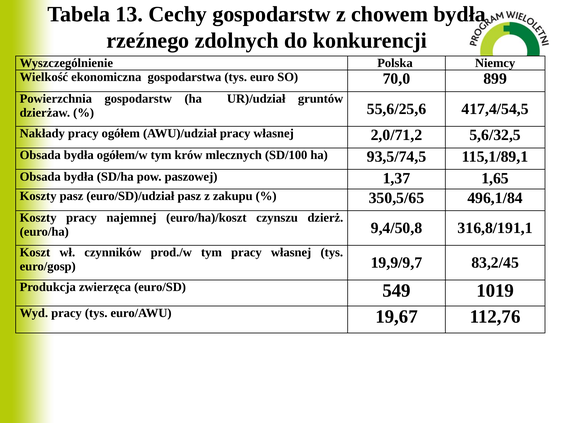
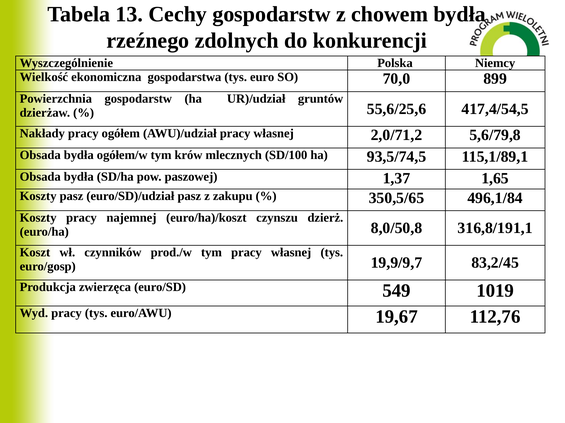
5,6/32,5: 5,6/32,5 -> 5,6/79,8
9,4/50,8: 9,4/50,8 -> 8,0/50,8
